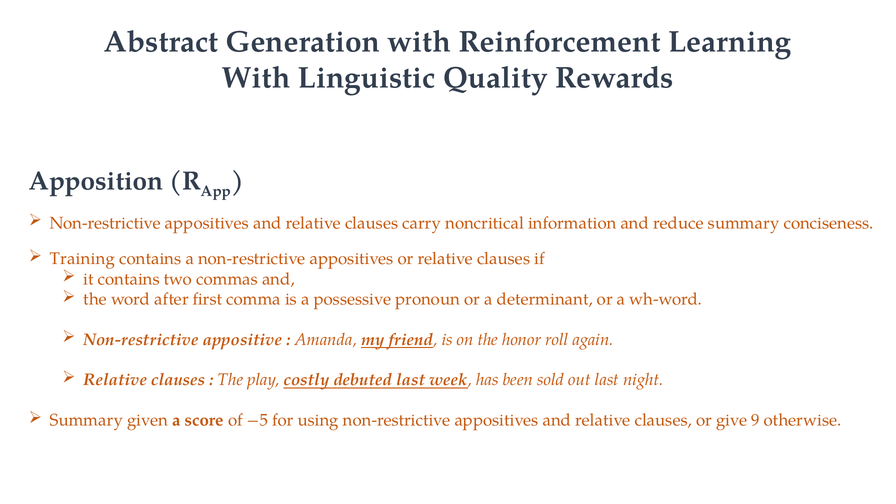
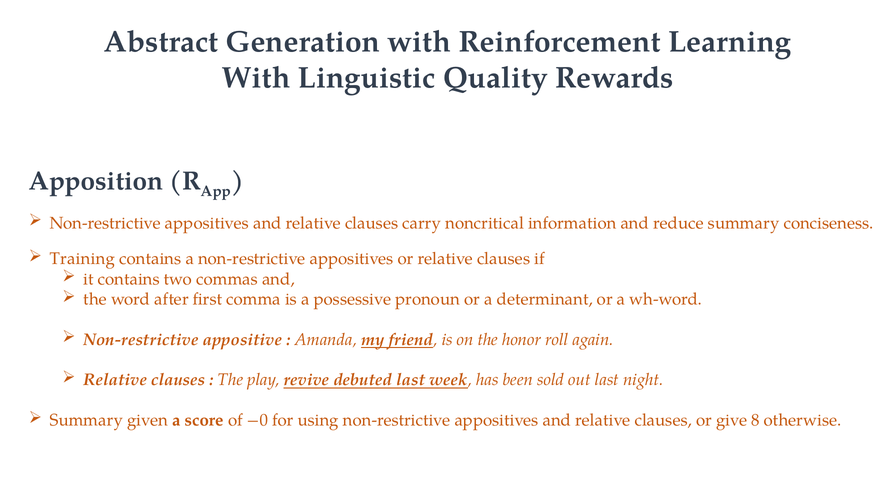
costly: costly -> revive
−5: −5 -> −0
9: 9 -> 8
